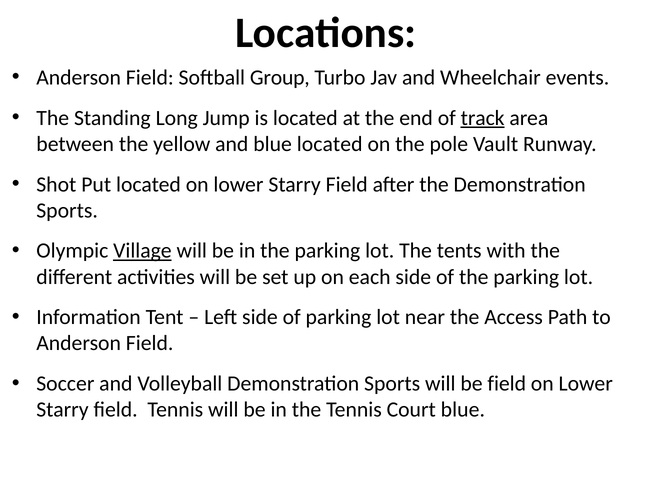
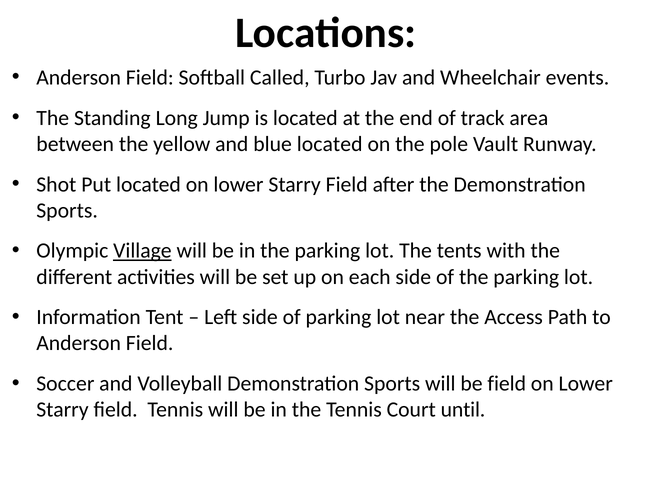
Group: Group -> Called
track underline: present -> none
Court blue: blue -> until
